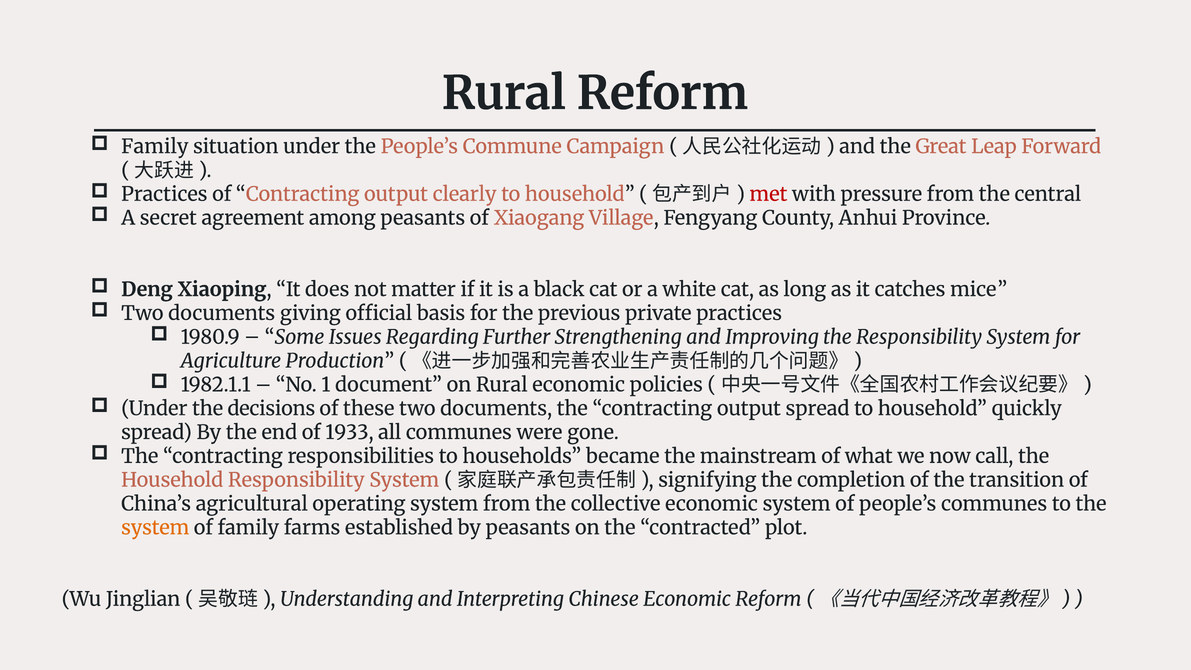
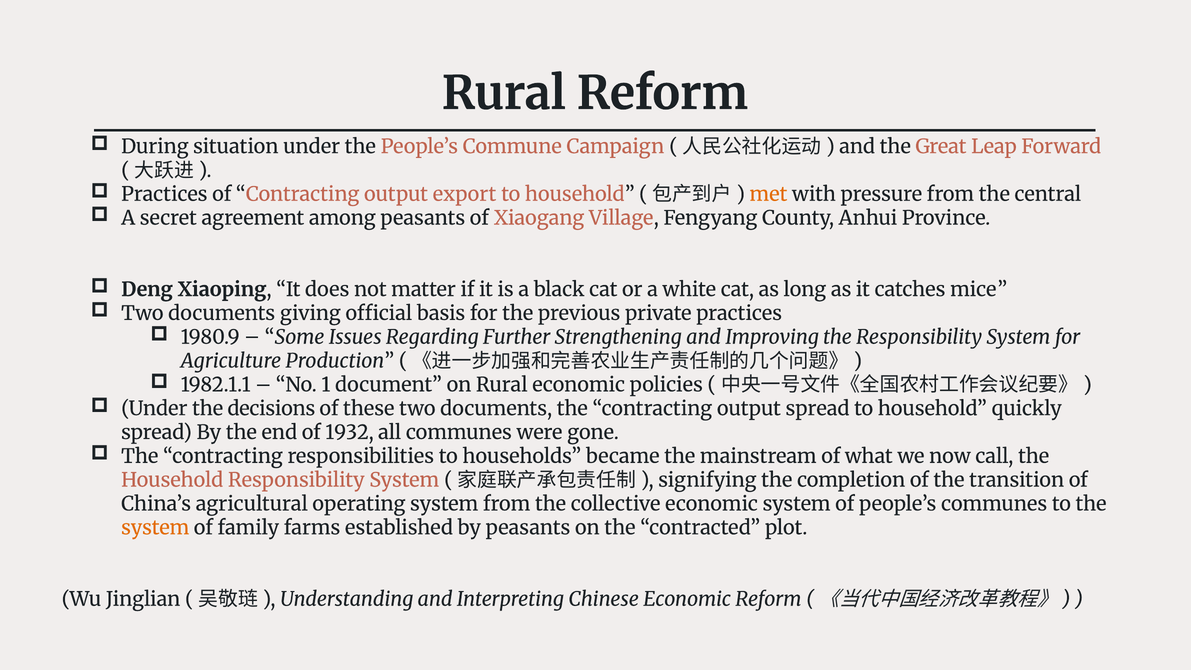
Family at (155, 147): Family -> During
clearly: clearly -> export
met colour: red -> orange
1933: 1933 -> 1932
